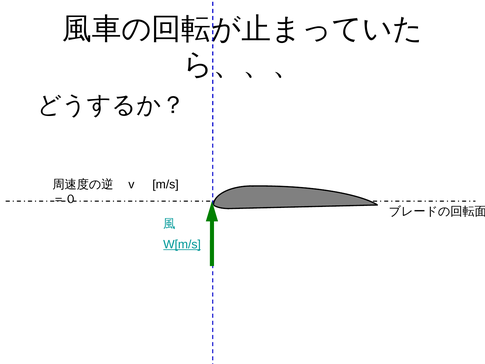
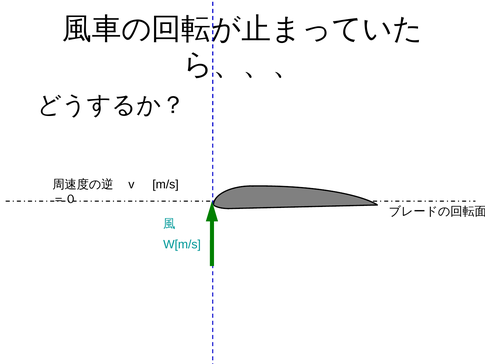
W[m/s underline: present -> none
